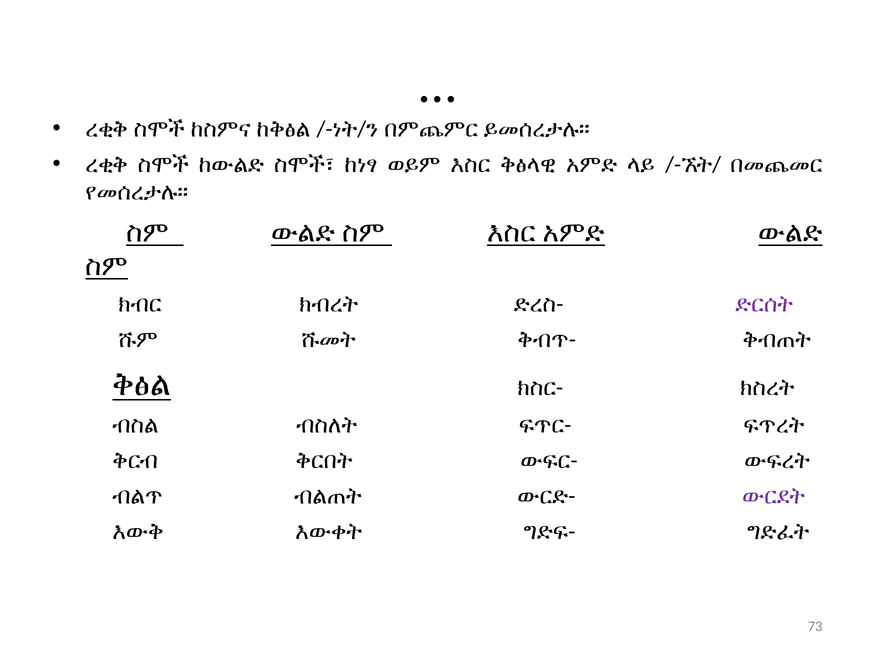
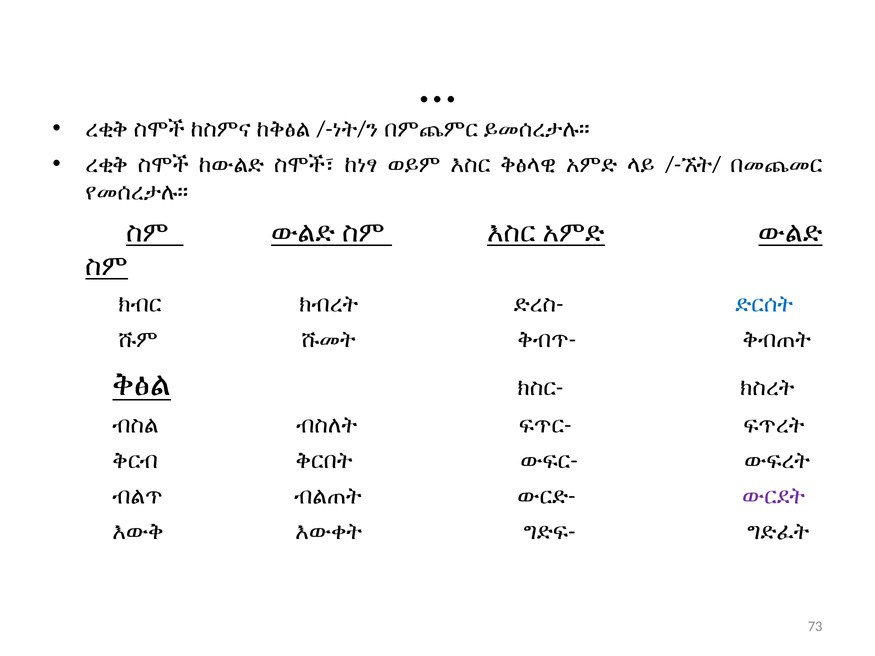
ድርሰት colour: purple -> blue
